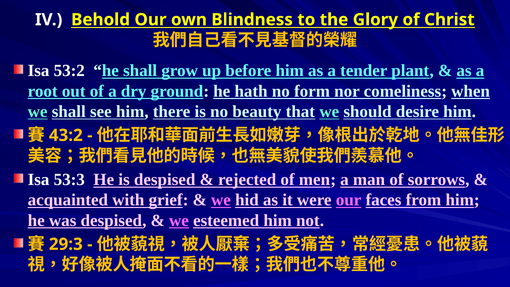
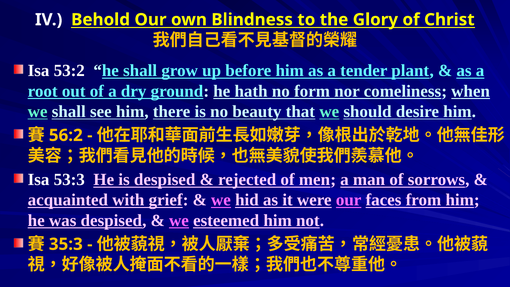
43:2: 43:2 -> 56:2
29:3: 29:3 -> 35:3
